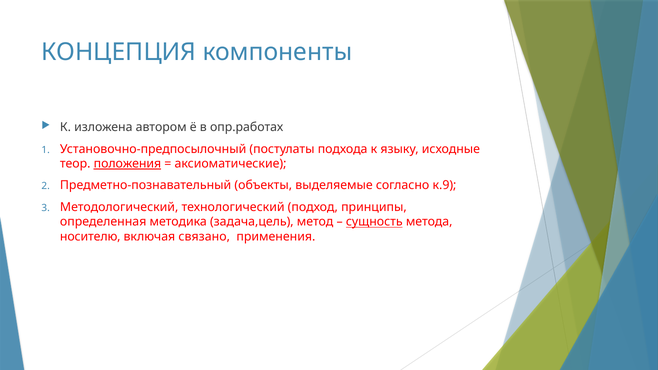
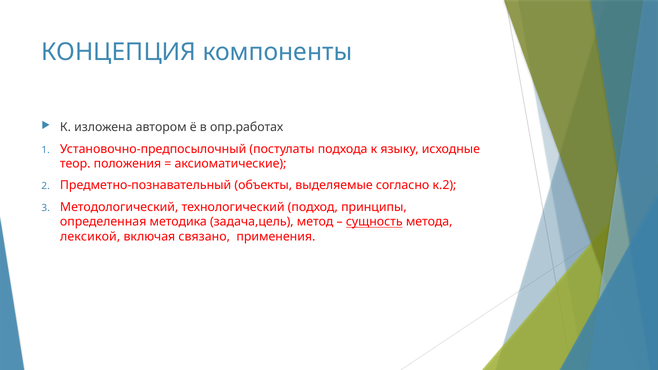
положения underline: present -> none
к.9: к.9 -> к.2
носителю: носителю -> лексикой
